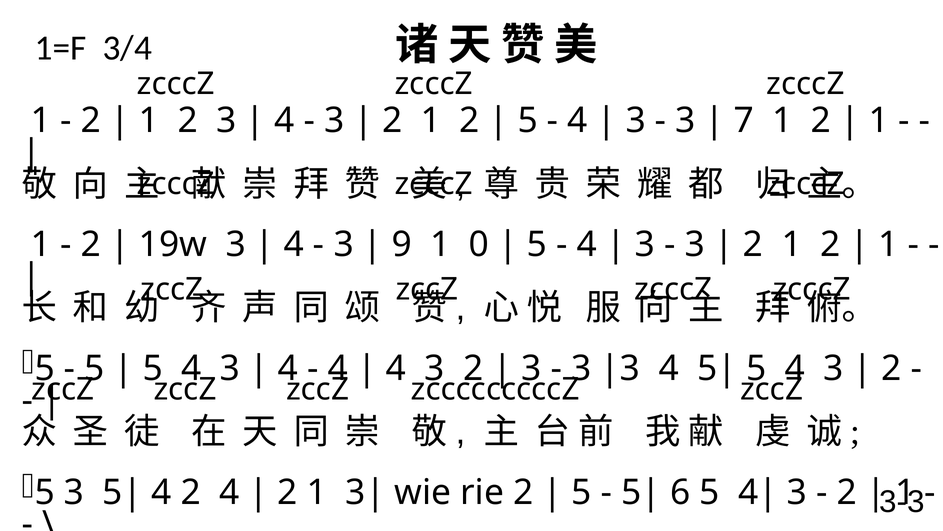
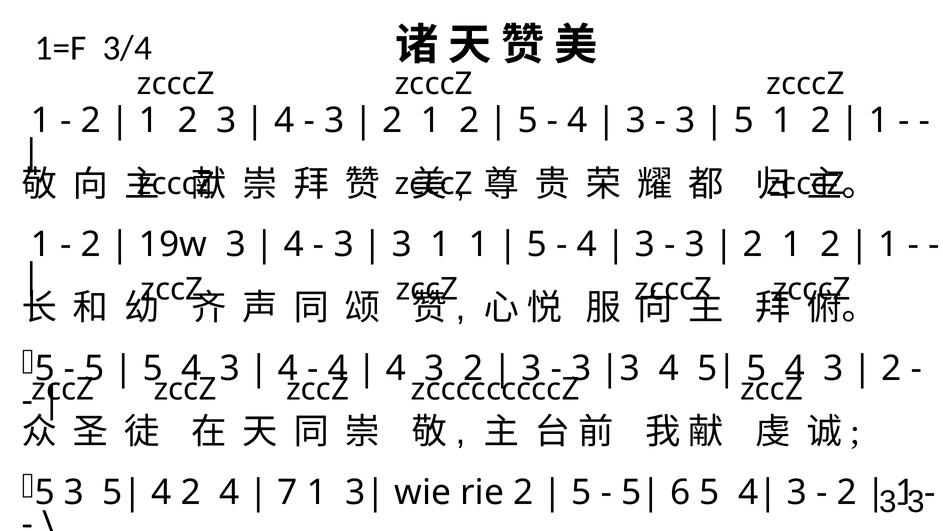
7 at (744, 121): 7 -> 5
9 at (402, 244): 9 -> 3
1 0: 0 -> 1
2 at (288, 492): 2 -> 7
